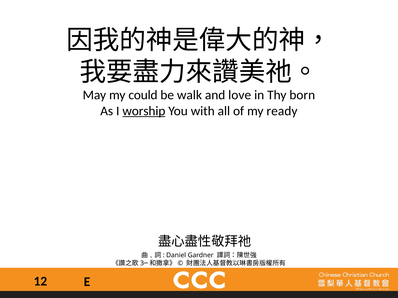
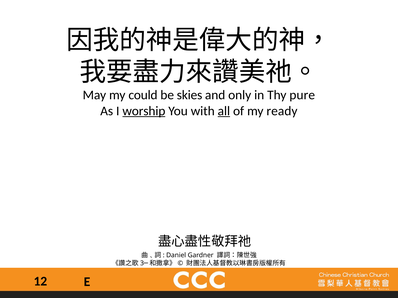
walk: walk -> skies
love: love -> only
born: born -> pure
all underline: none -> present
